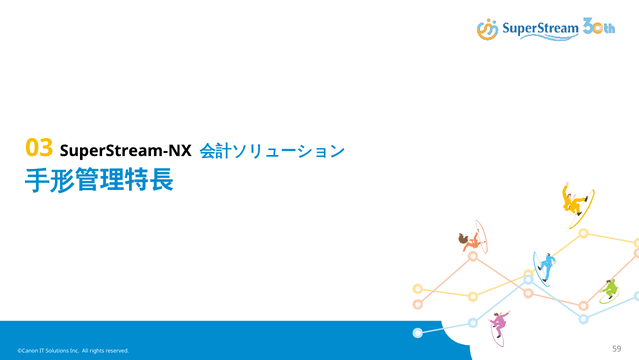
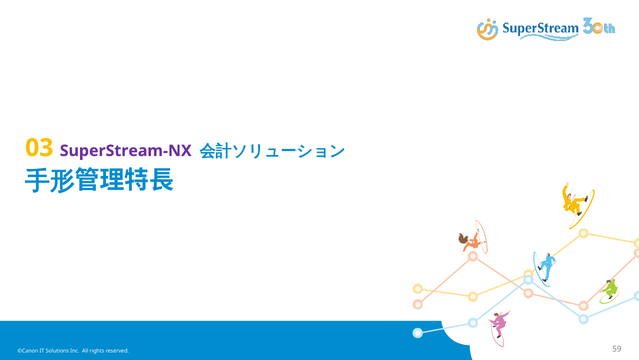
SuperStream-NX colour: black -> purple
